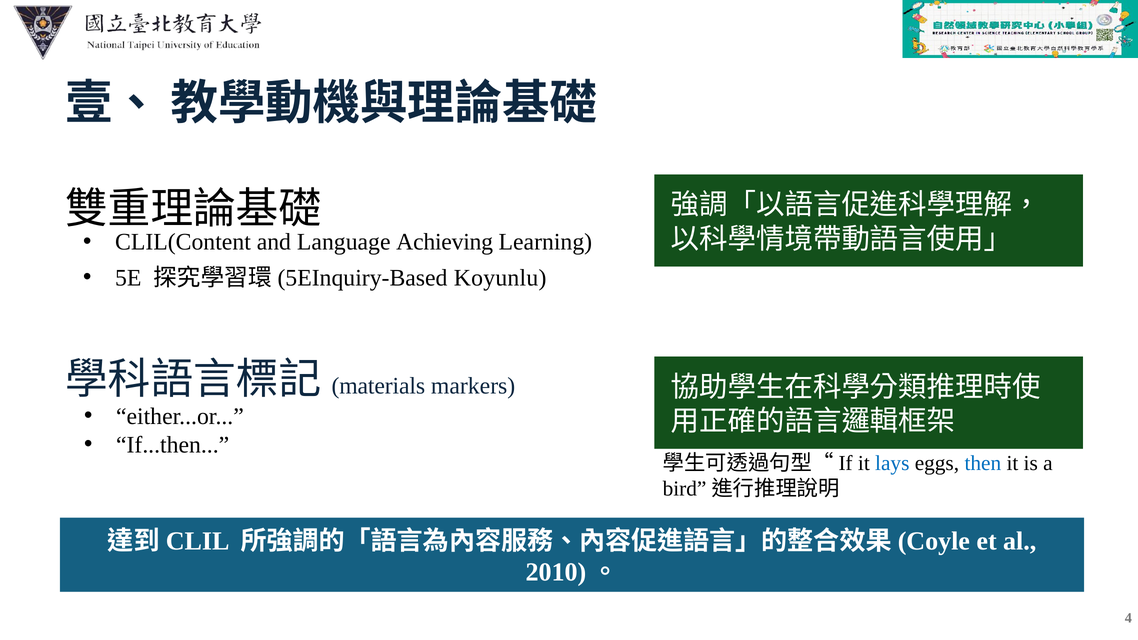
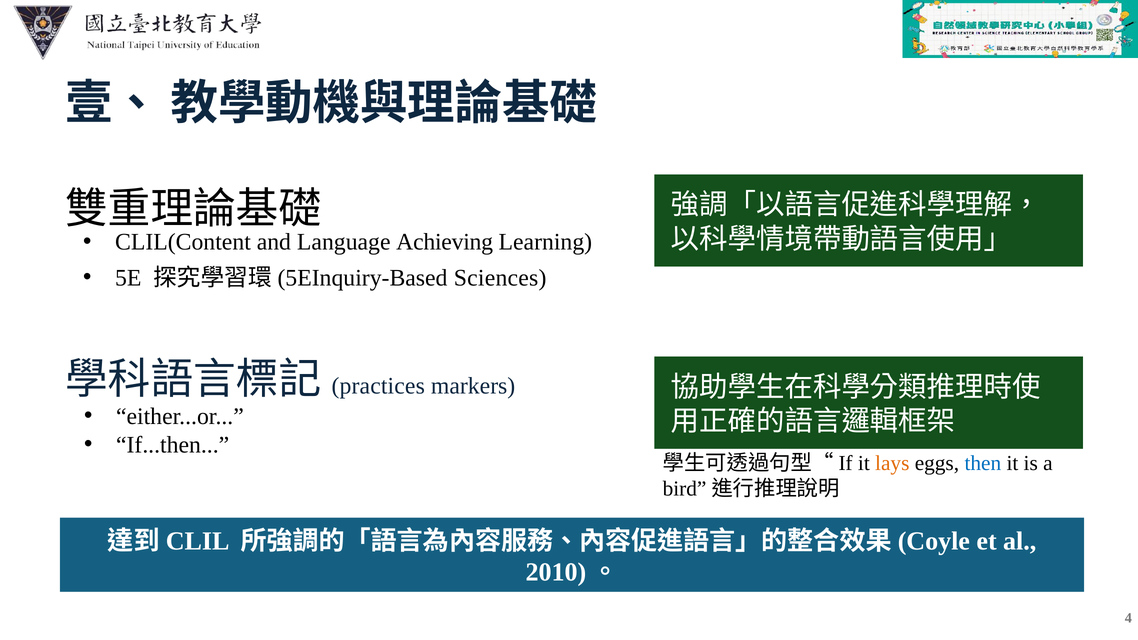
Koyunlu: Koyunlu -> Sciences
materials: materials -> practices
lays colour: blue -> orange
